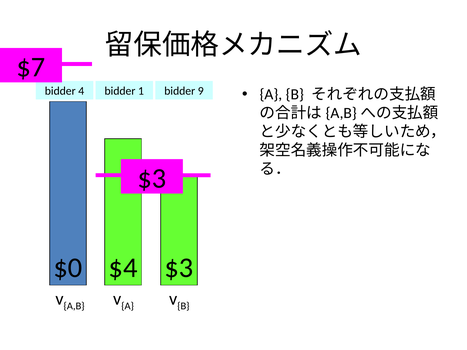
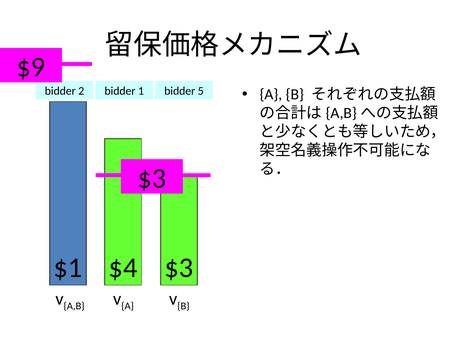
$7: $7 -> $9
4: 4 -> 2
9: 9 -> 5
$0: $0 -> $1
